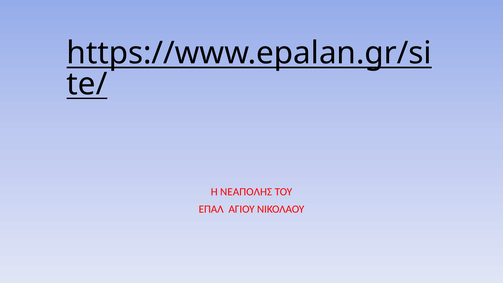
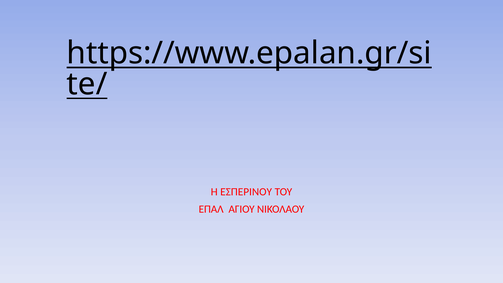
ΝΕΑΠΟΛΗΣ: ΝΕΑΠΟΛΗΣ -> ΕΣΠΕΡΙΝΟΥ
